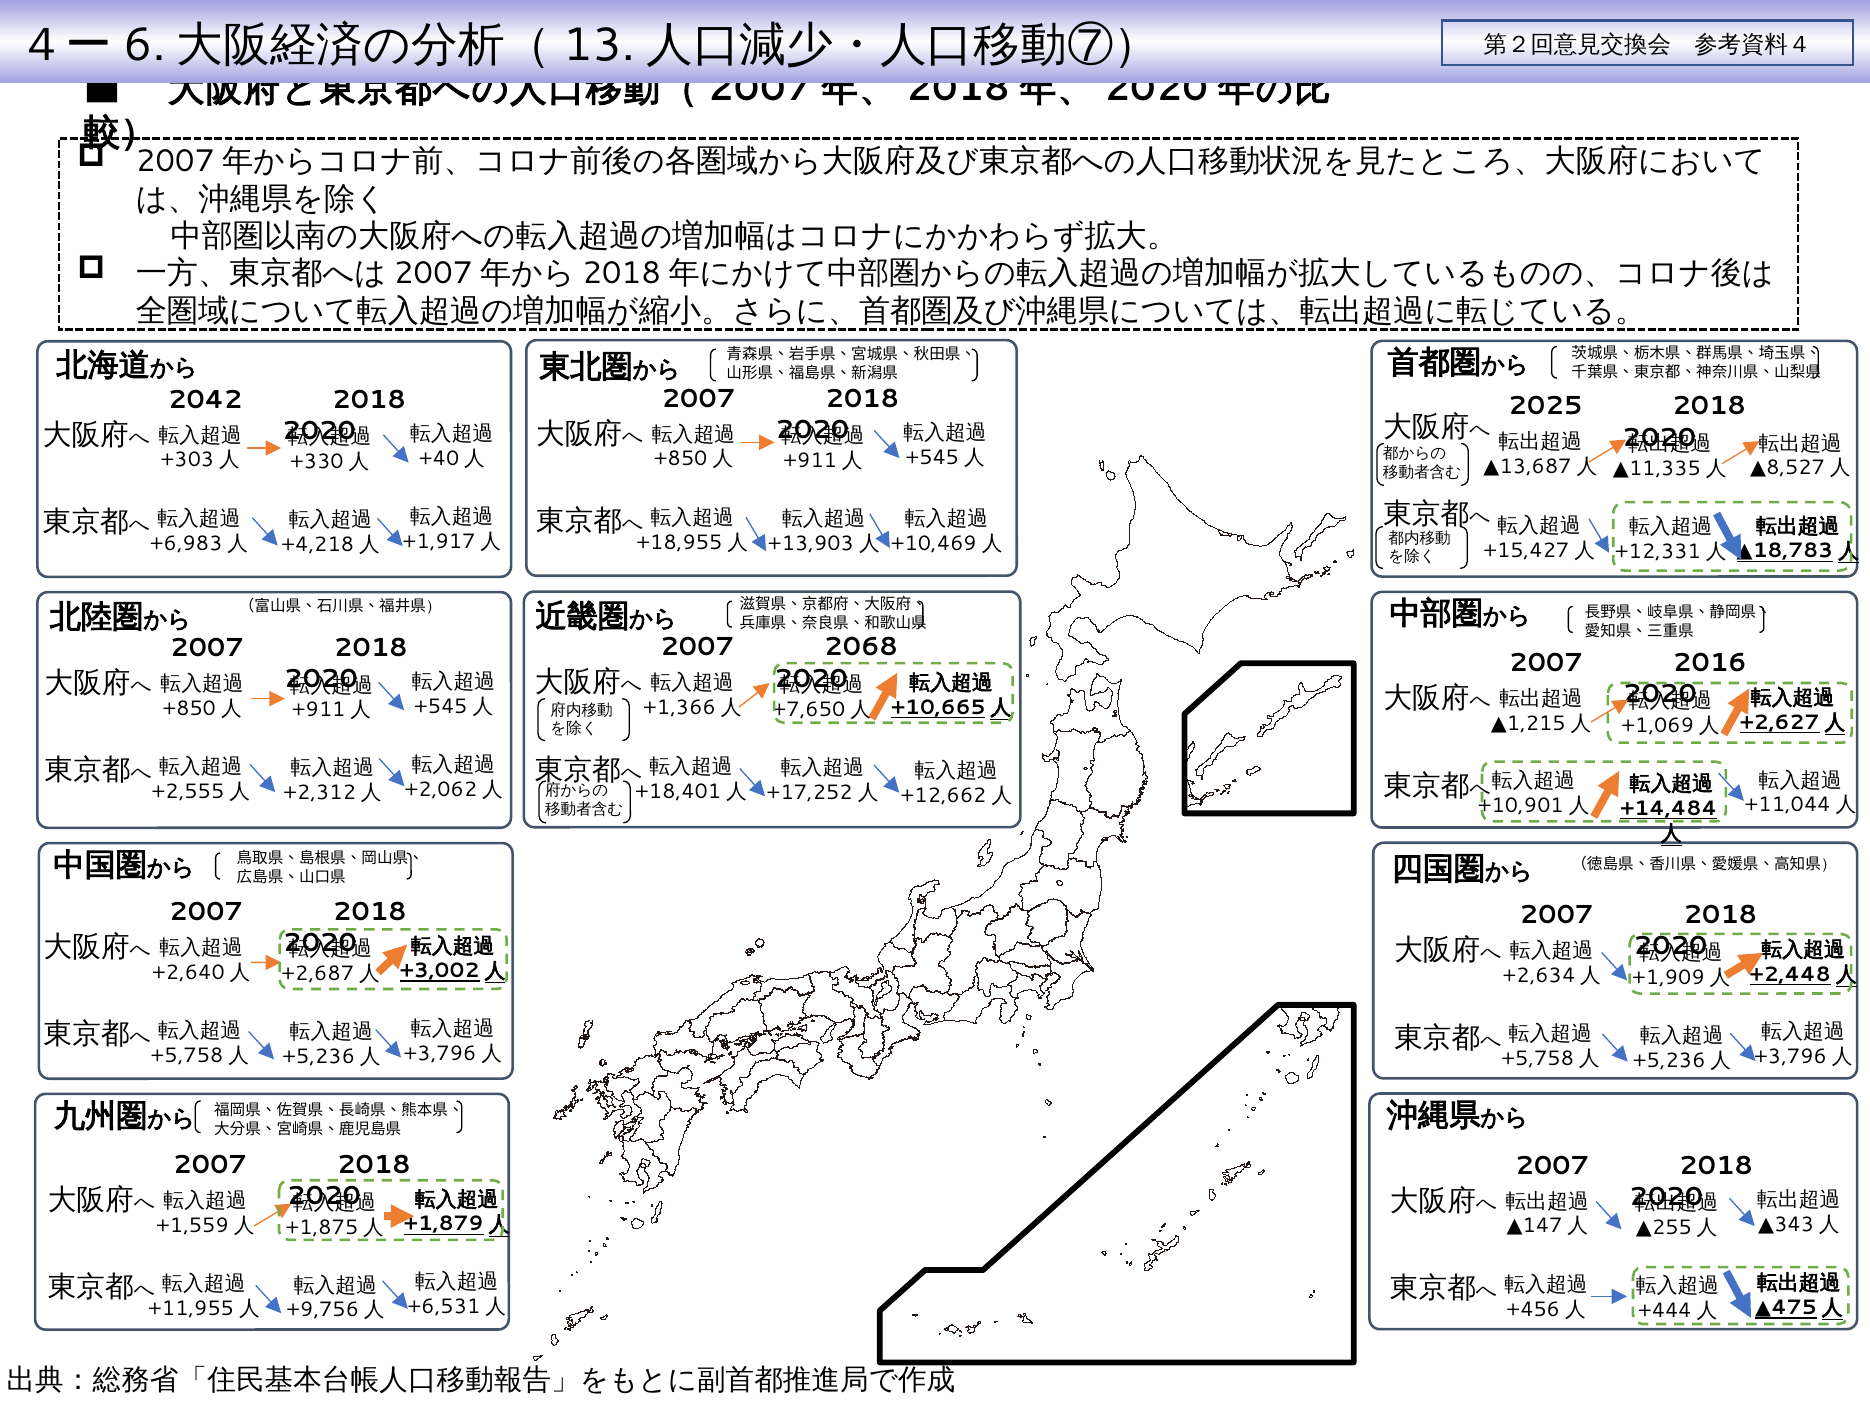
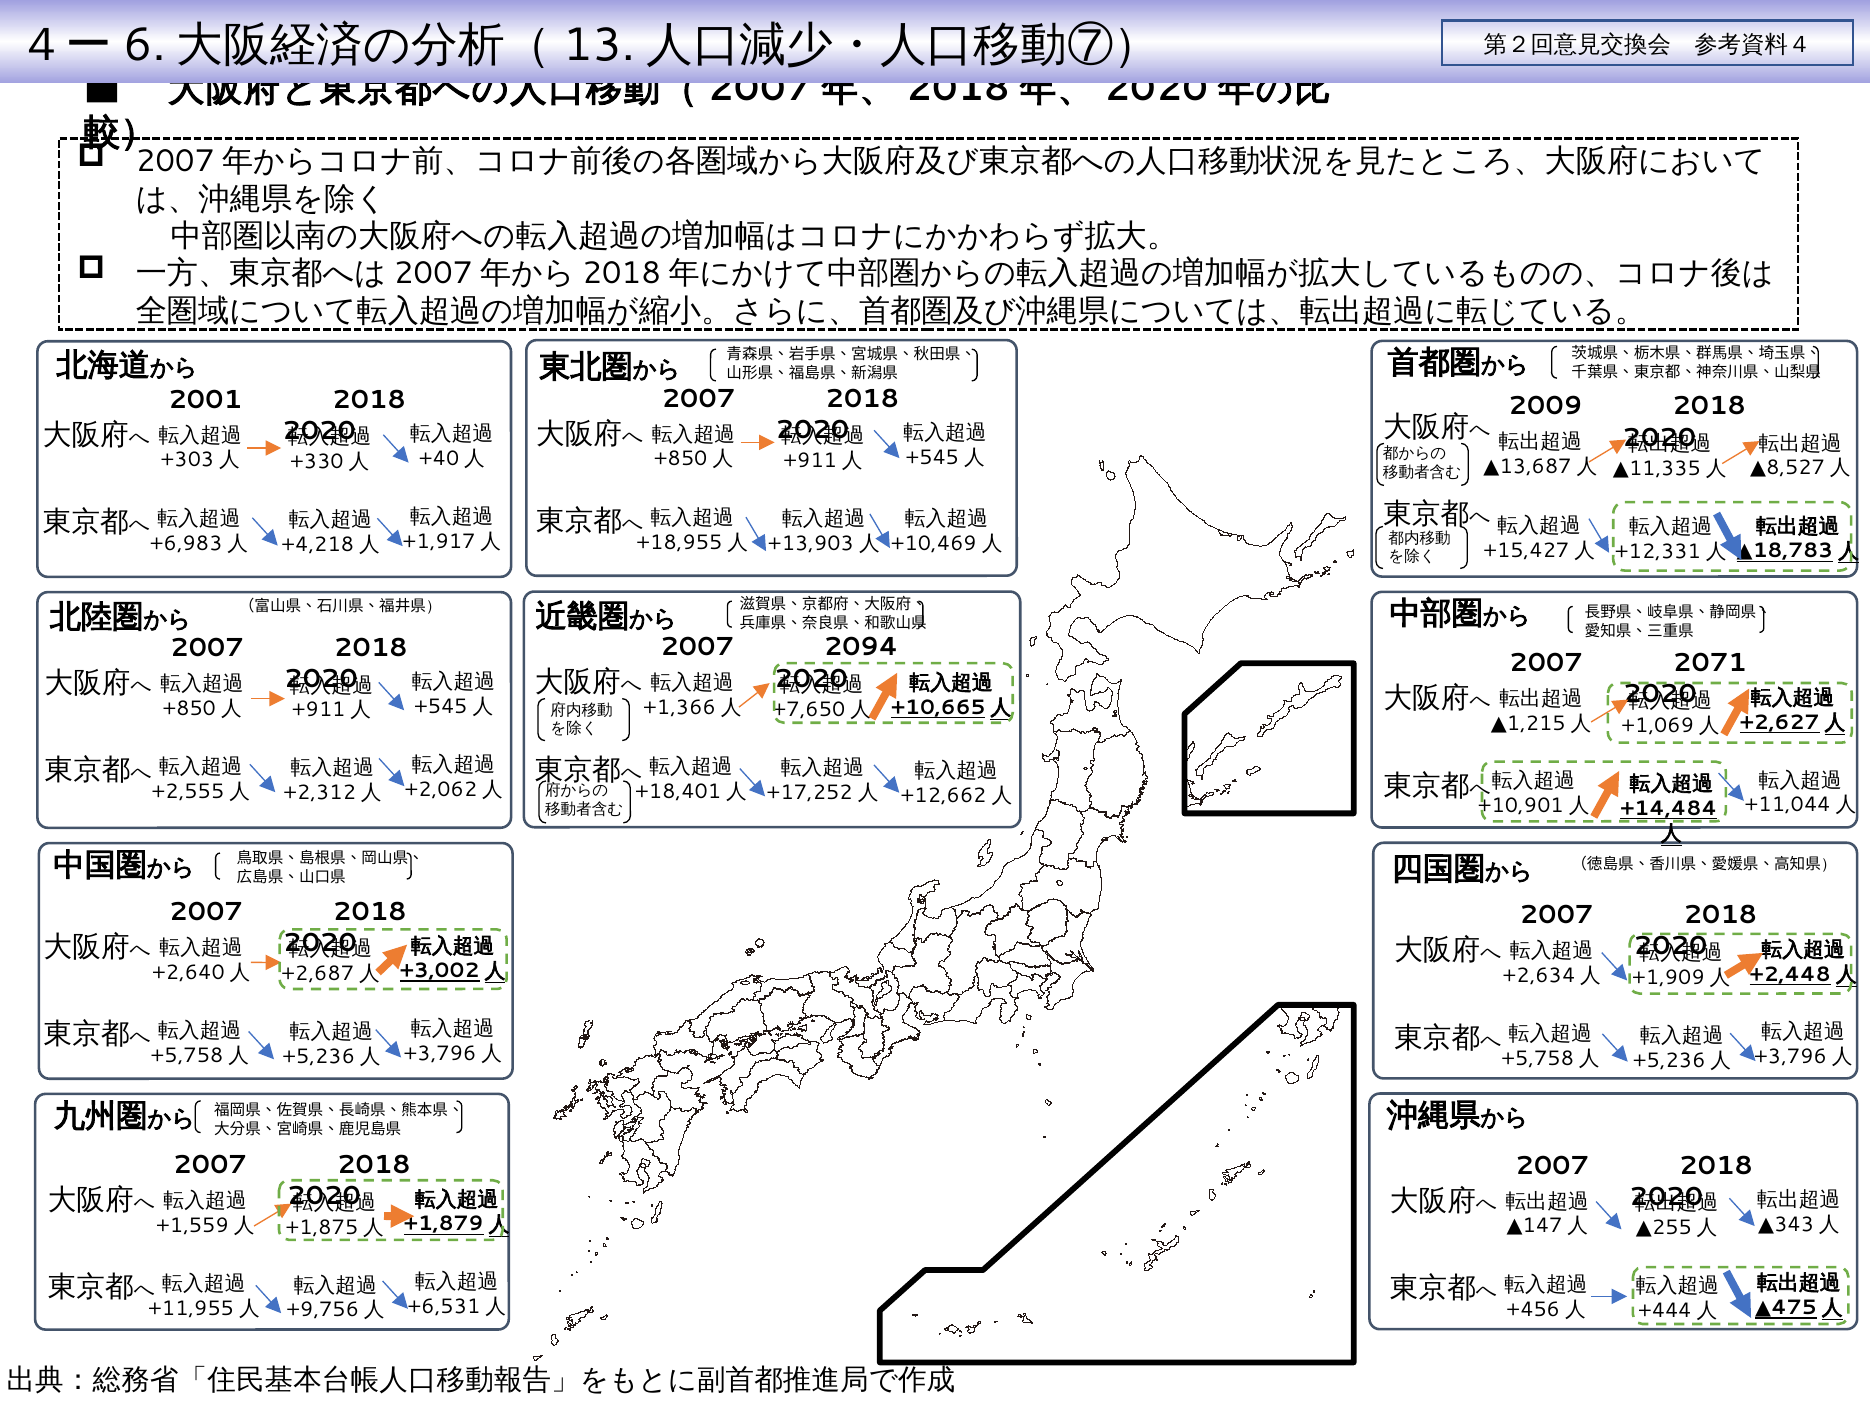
2042: 2042 -> 2001
2025: 2025 -> 2009
2068: 2068 -> 2094
2016: 2016 -> 2071
